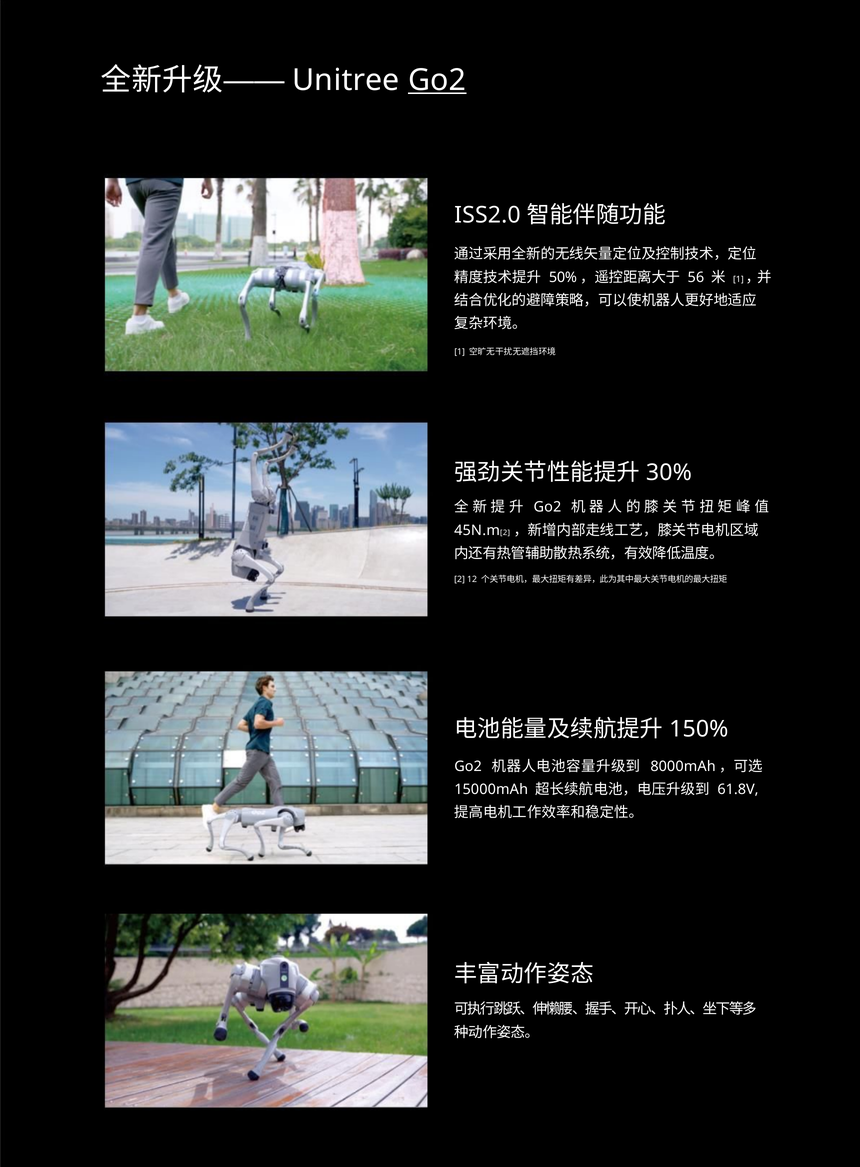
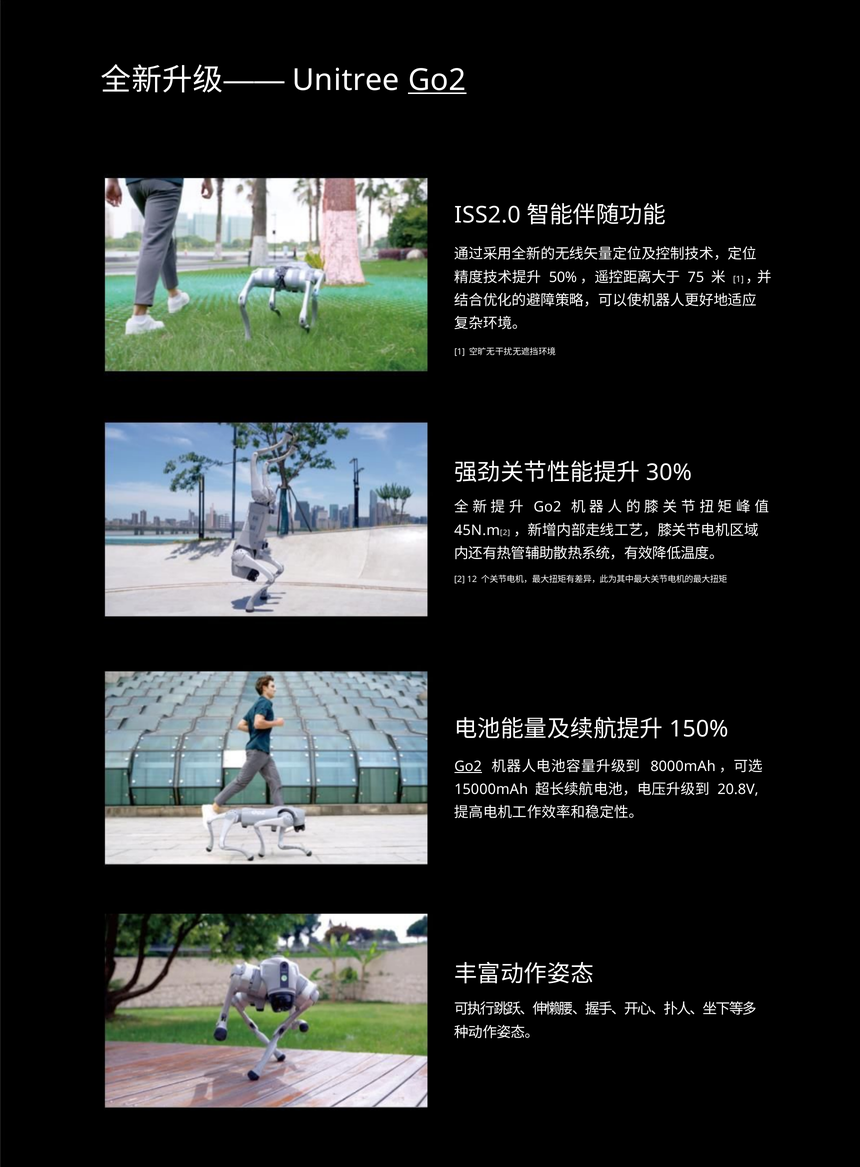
56: 56 -> 75
Go2 at (468, 766) underline: none -> present
61.8V: 61.8V -> 20.8V
